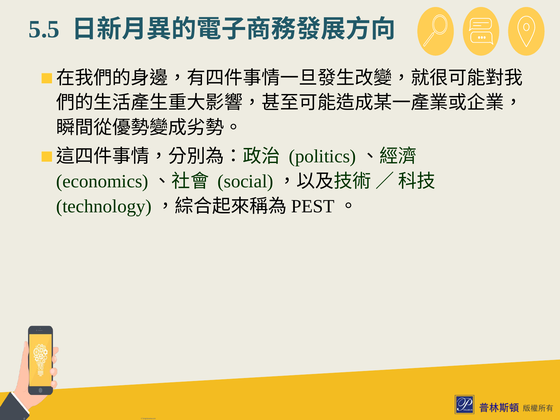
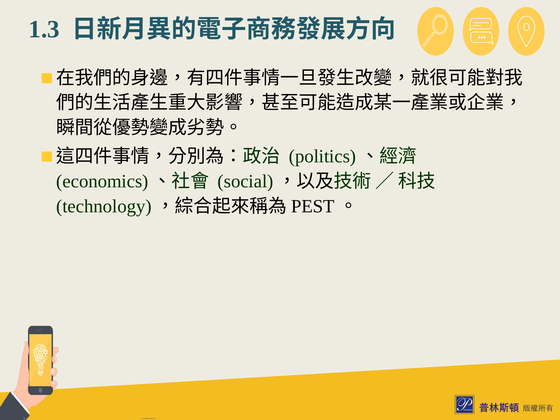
5.5: 5.5 -> 1.3
